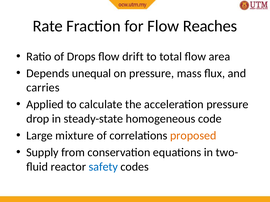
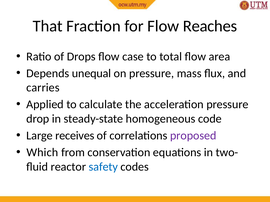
Rate: Rate -> That
drift: drift -> case
mixture: mixture -> receives
proposed colour: orange -> purple
Supply: Supply -> Which
